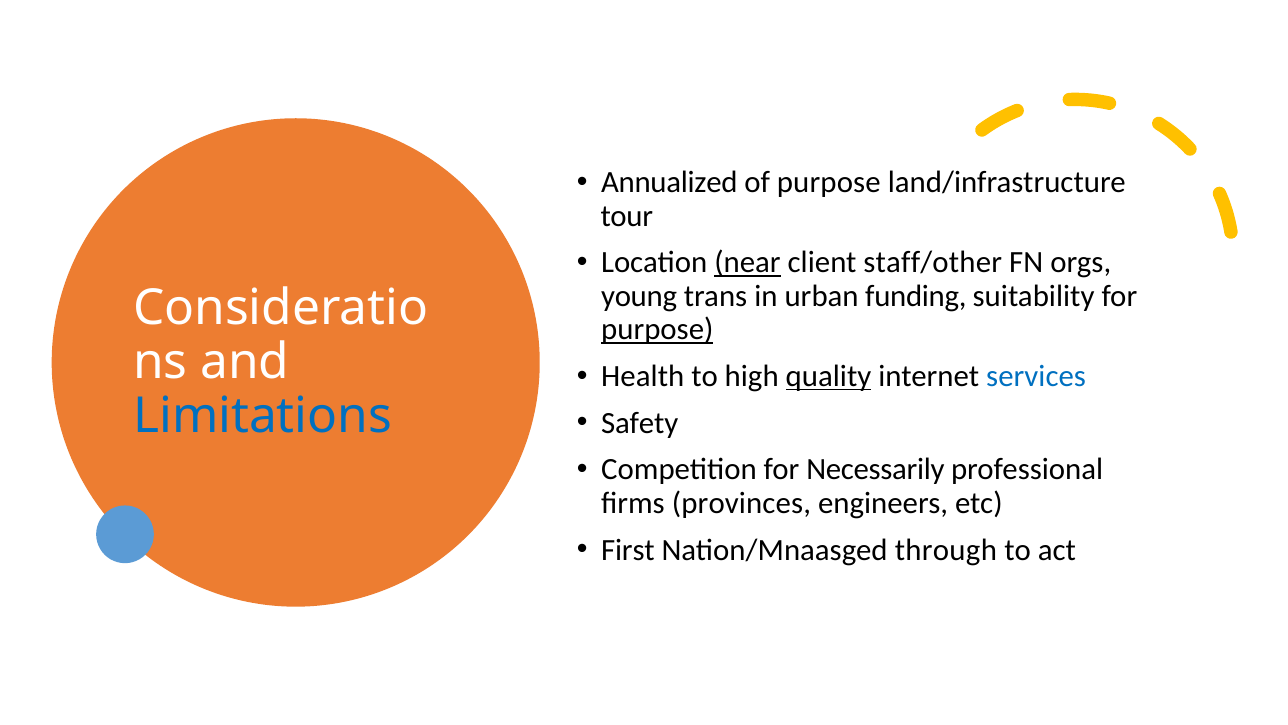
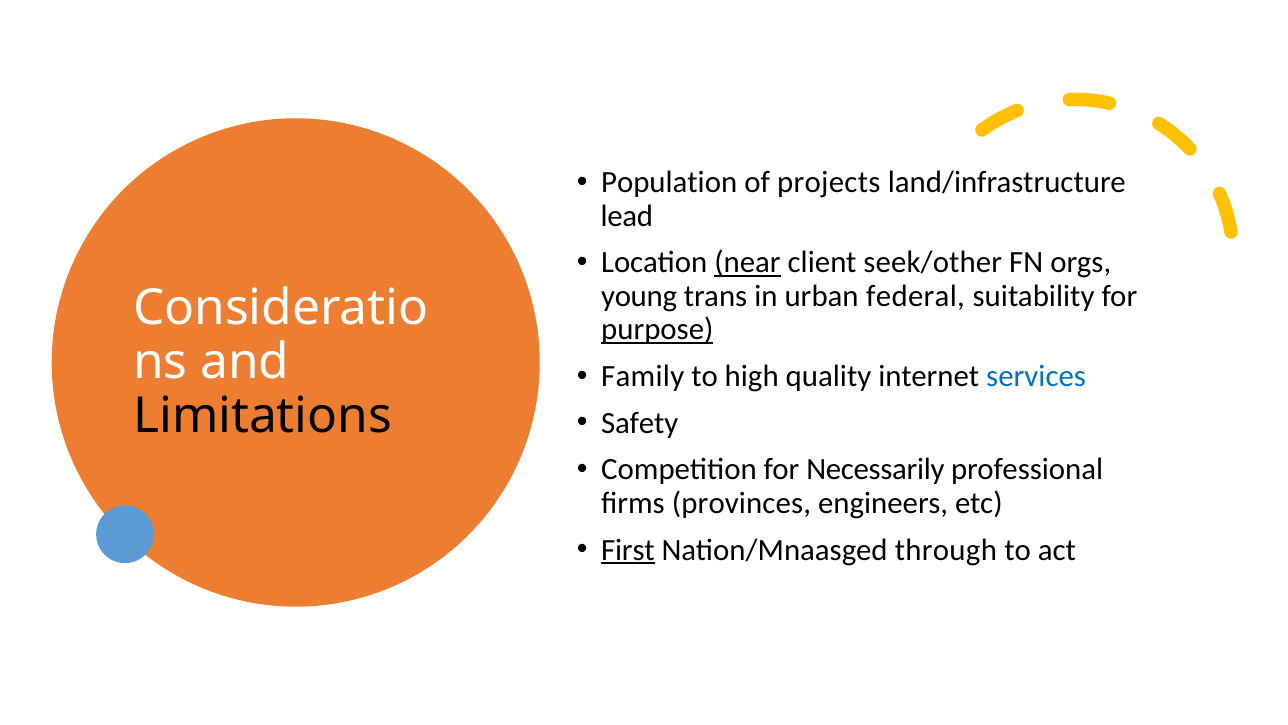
Annualized: Annualized -> Population
of purpose: purpose -> projects
tour: tour -> lead
staff/other: staff/other -> seek/other
funding: funding -> federal
Health: Health -> Family
quality underline: present -> none
Limitations colour: blue -> black
First underline: none -> present
